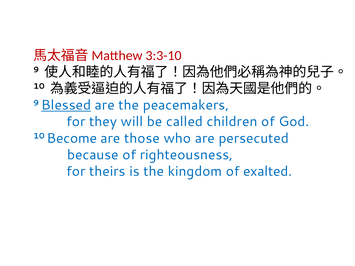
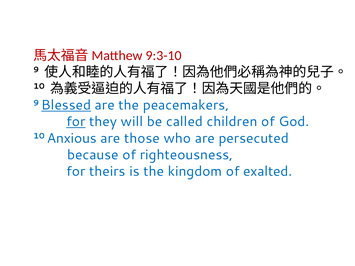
3:3-10: 3:3-10 -> 9:3-10
for at (76, 122) underline: none -> present
Become: Become -> Anxious
